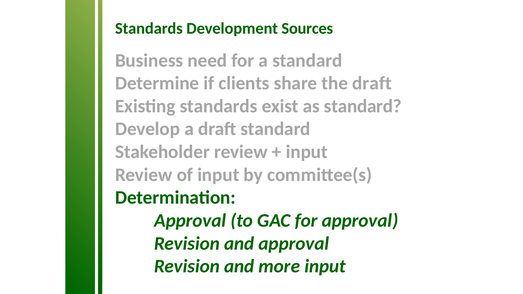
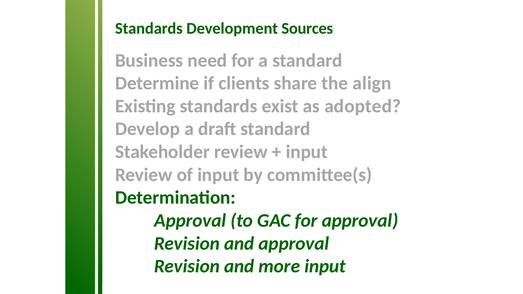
the draft: draft -> align
as standard: standard -> adopted
